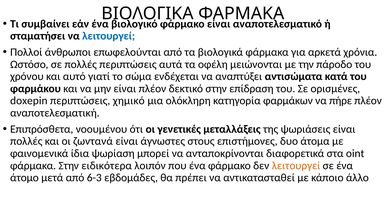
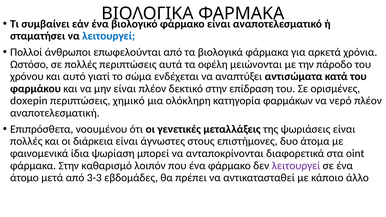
πήρε: πήρε -> νερό
ζωντανά: ζωντανά -> διάρκεια
ειδικότερα: ειδικότερα -> καθαρισμό
λειτουργεί at (296, 166) colour: orange -> purple
6-3: 6-3 -> 3-3
